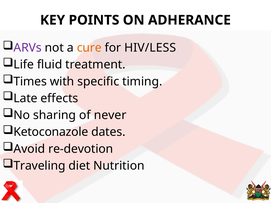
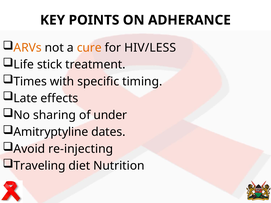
ARVs colour: purple -> orange
fluid: fluid -> stick
never: never -> under
Ketoconazole: Ketoconazole -> Amitryptyline
re-devotion: re-devotion -> re-injecting
